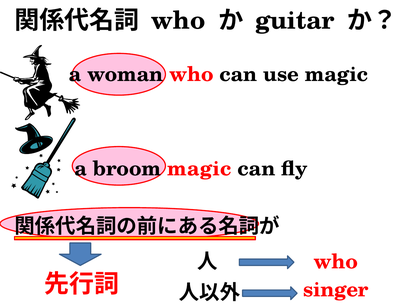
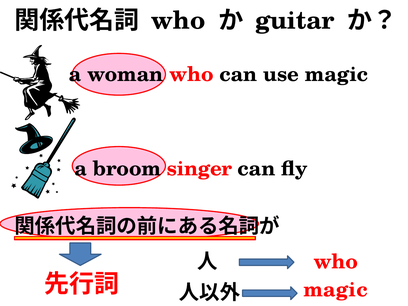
broom magic: magic -> singer
singer at (336, 290): singer -> magic
